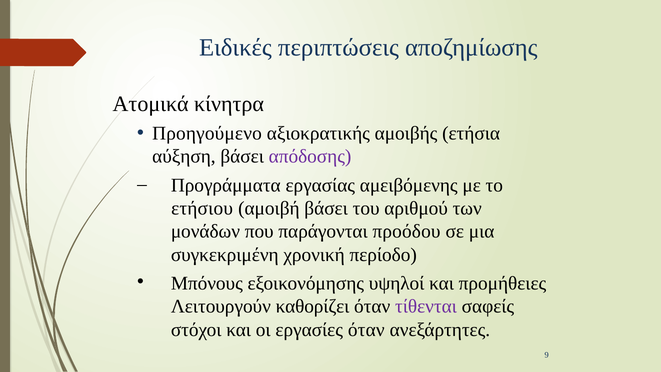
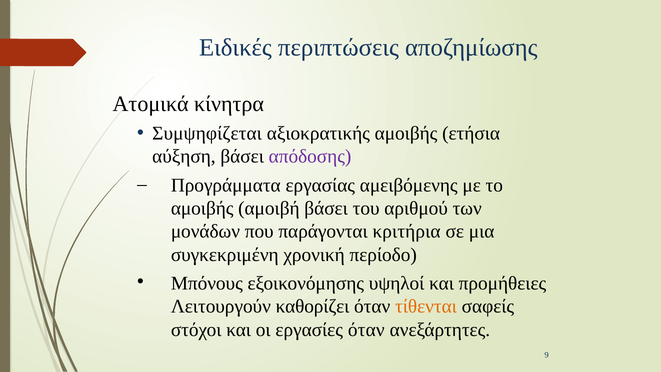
Προηγούμενο: Προηγούμενο -> Συμψηφίζεται
ετήσιου at (202, 208): ετήσιου -> αμοιβής
προόδου: προόδου -> κριτήρια
τίθενται colour: purple -> orange
